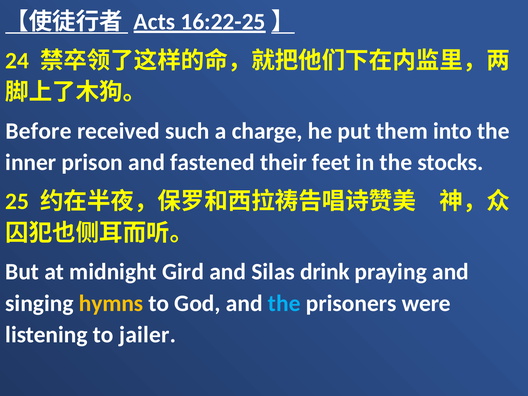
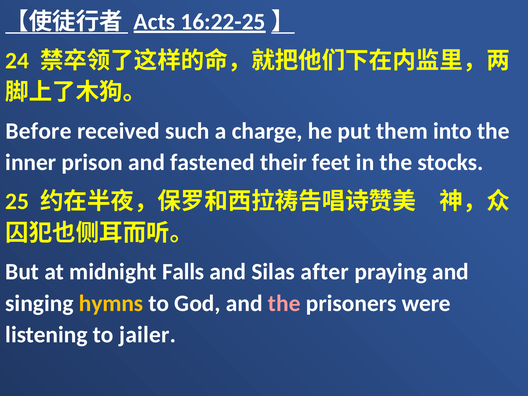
Gird: Gird -> Falls
drink: drink -> after
the at (284, 303) colour: light blue -> pink
